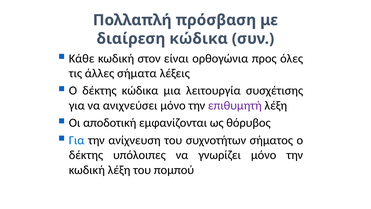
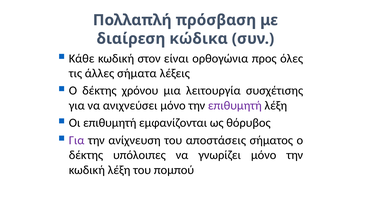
δέκτης κώδικα: κώδικα -> χρόνου
Οι αποδοτική: αποδοτική -> επιθυμητή
Για at (77, 140) colour: blue -> purple
συχνοτήτων: συχνοτήτων -> αποστάσεις
